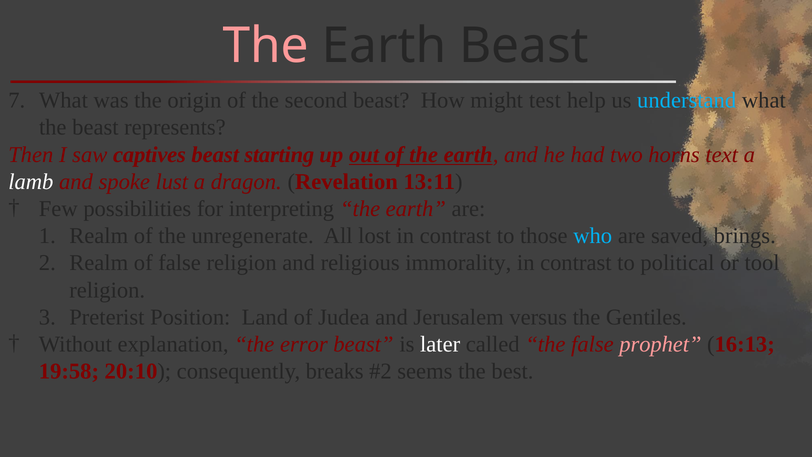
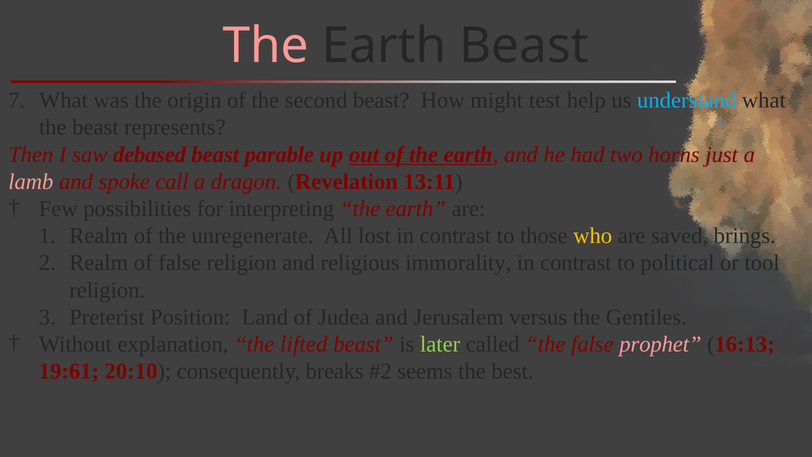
captives: captives -> debased
starting: starting -> parable
text: text -> just
lamb colour: white -> pink
lust: lust -> call
who colour: light blue -> yellow
error: error -> lifted
later colour: white -> light green
19:58: 19:58 -> 19:61
